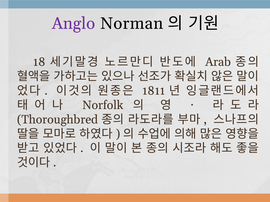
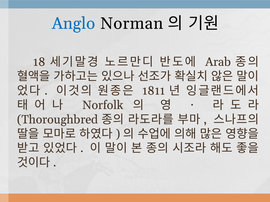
Anglo colour: purple -> blue
